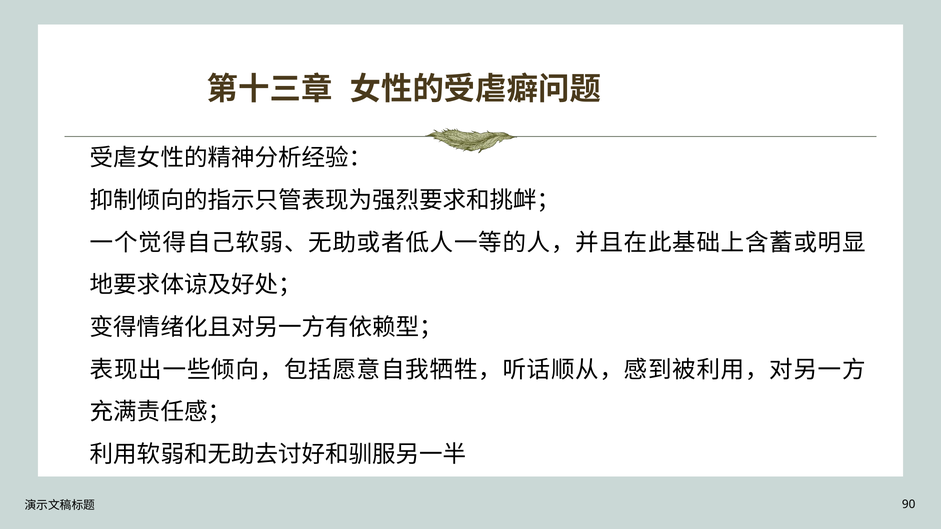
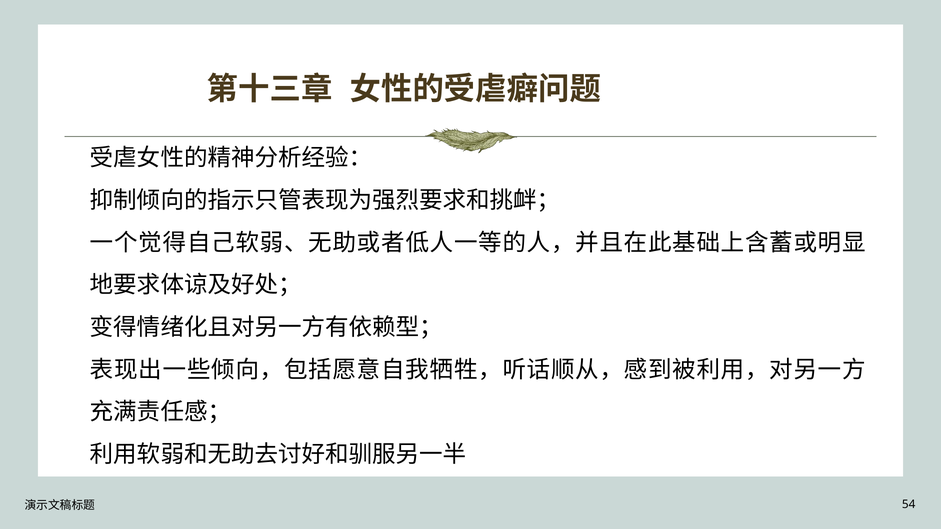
90: 90 -> 54
